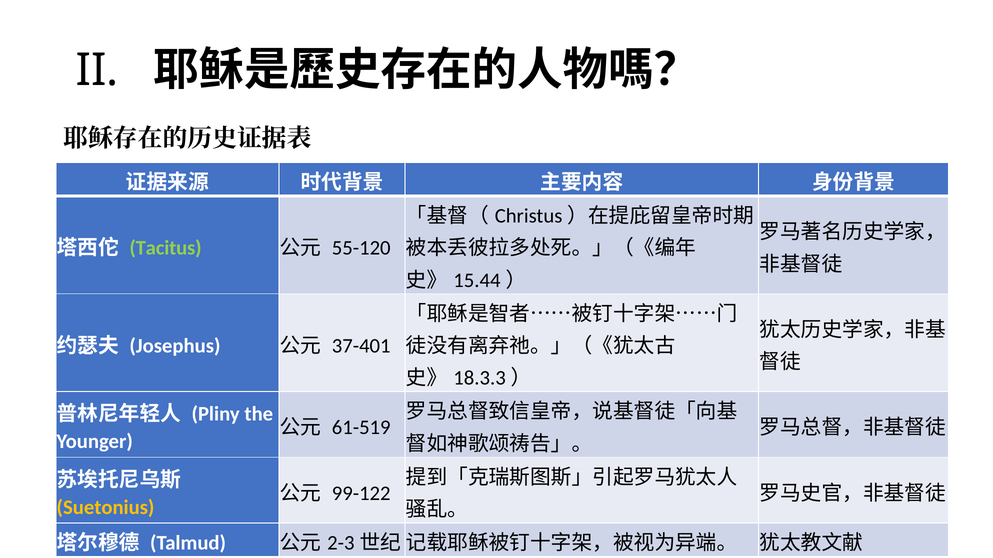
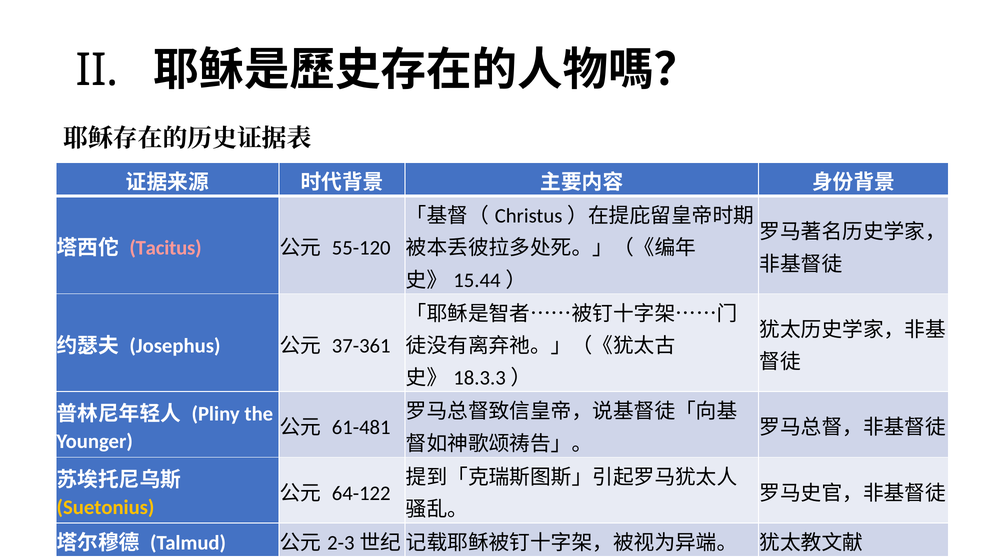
Tacitus colour: light green -> pink
37-401: 37-401 -> 37-361
61-519: 61-519 -> 61-481
99-122: 99-122 -> 64-122
